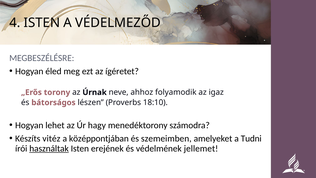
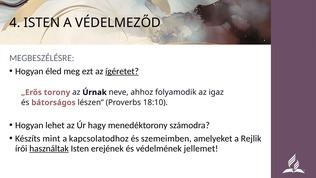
ígéretet underline: none -> present
vitéz: vitéz -> mint
középpontjában: középpontjában -> kapcsolatodhoz
Tudni: Tudni -> Rejlik
